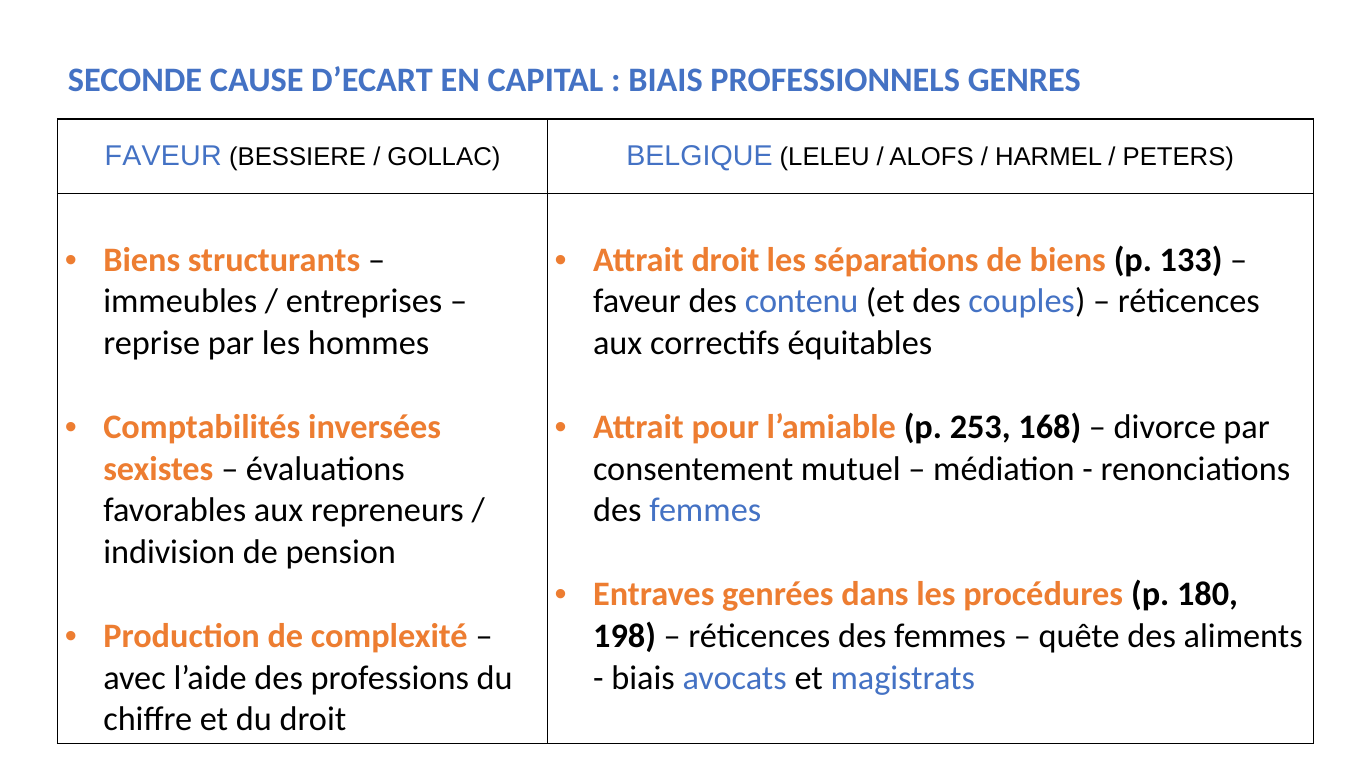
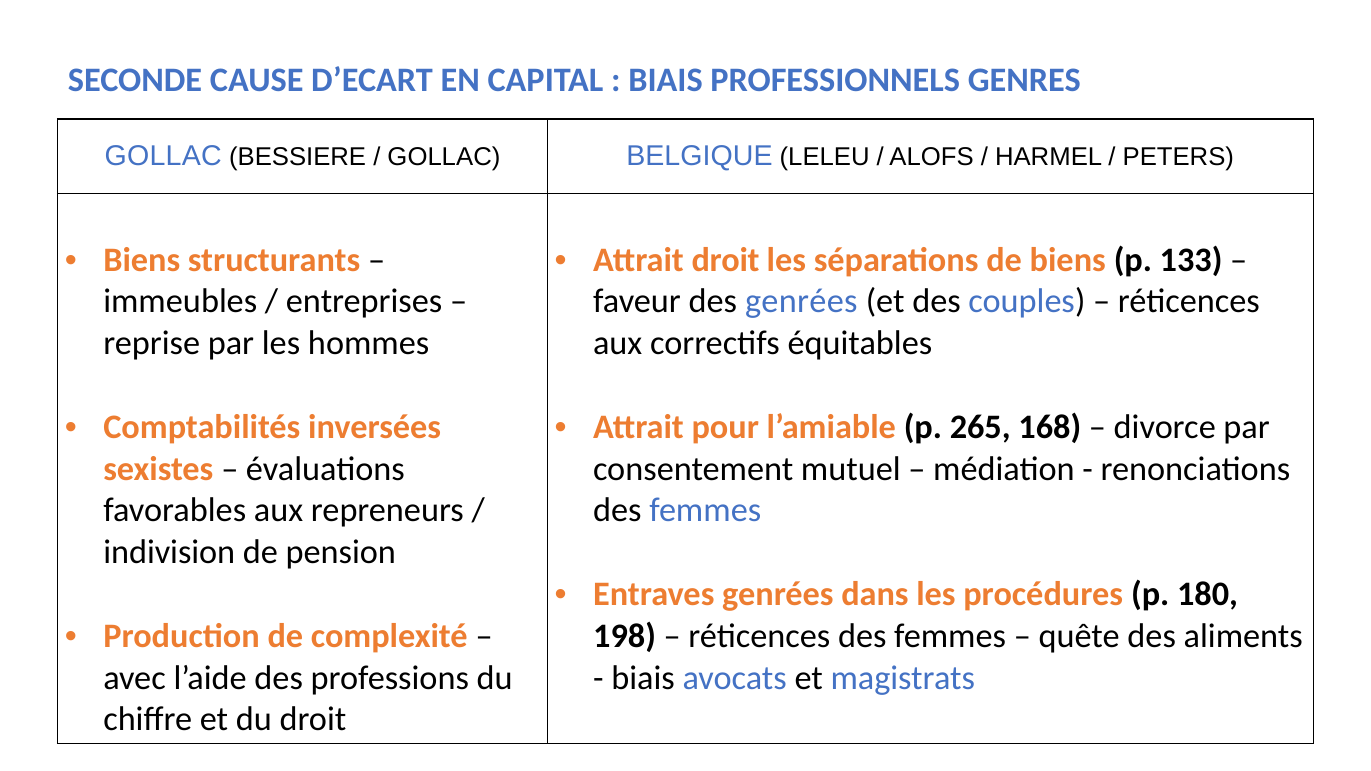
FAVEUR at (163, 157): FAVEUR -> GOLLAC
des contenu: contenu -> genrées
253: 253 -> 265
